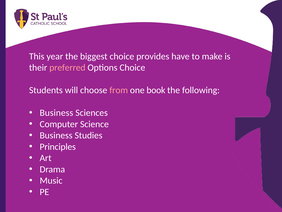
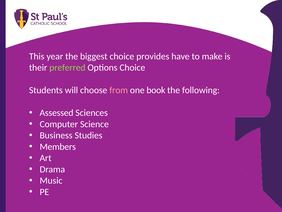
preferred colour: pink -> light green
Business at (56, 113): Business -> Assessed
Principles: Principles -> Members
